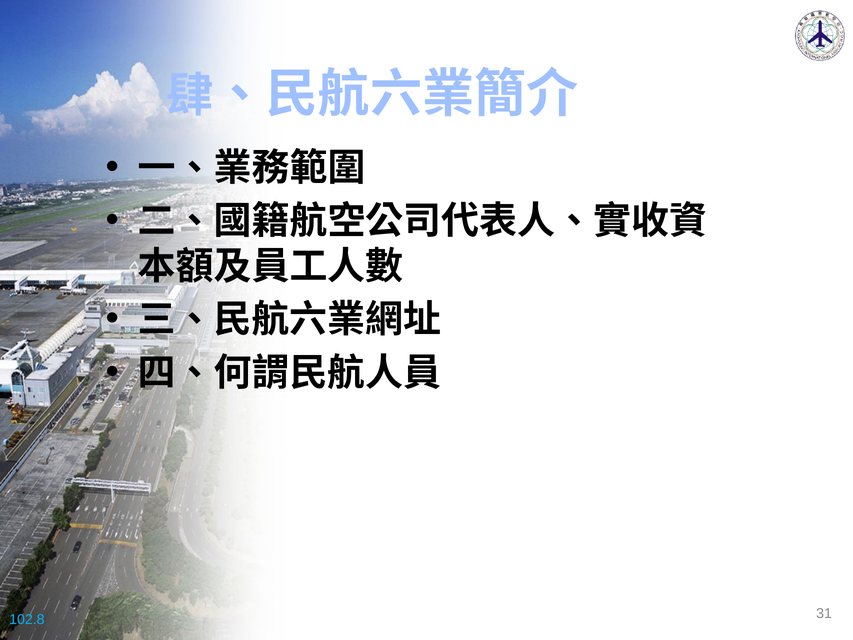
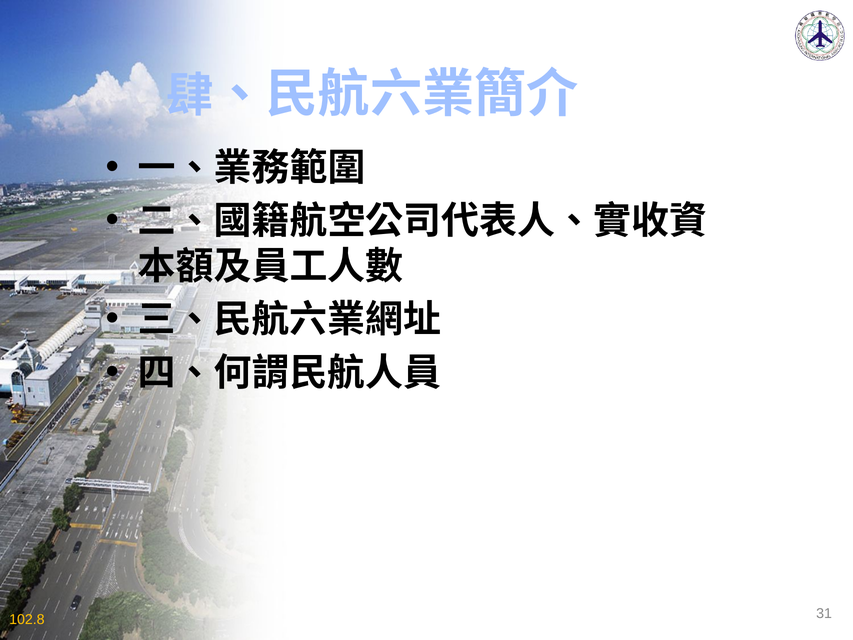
102.8 colour: light blue -> yellow
